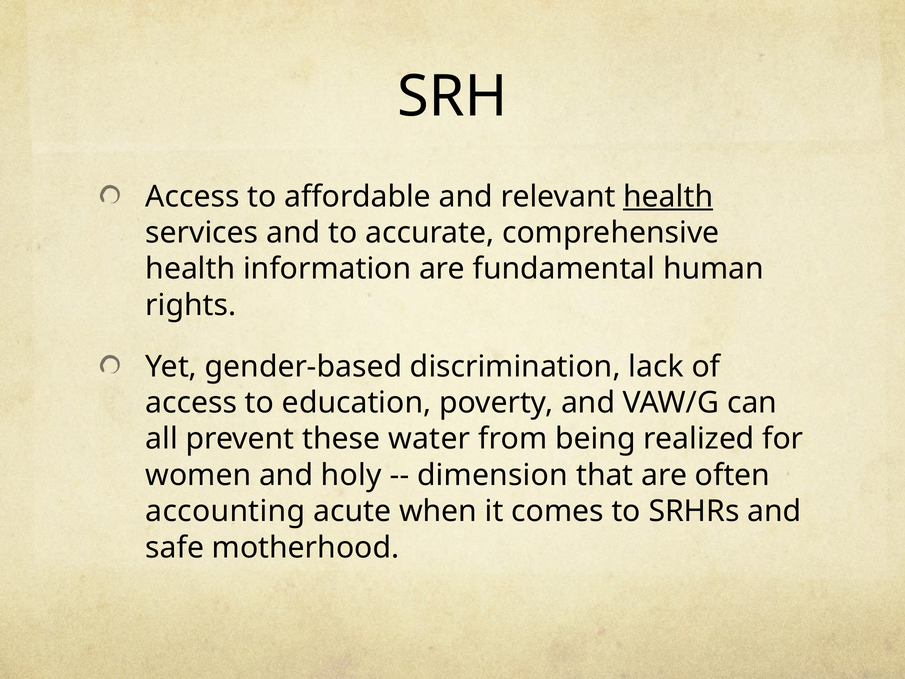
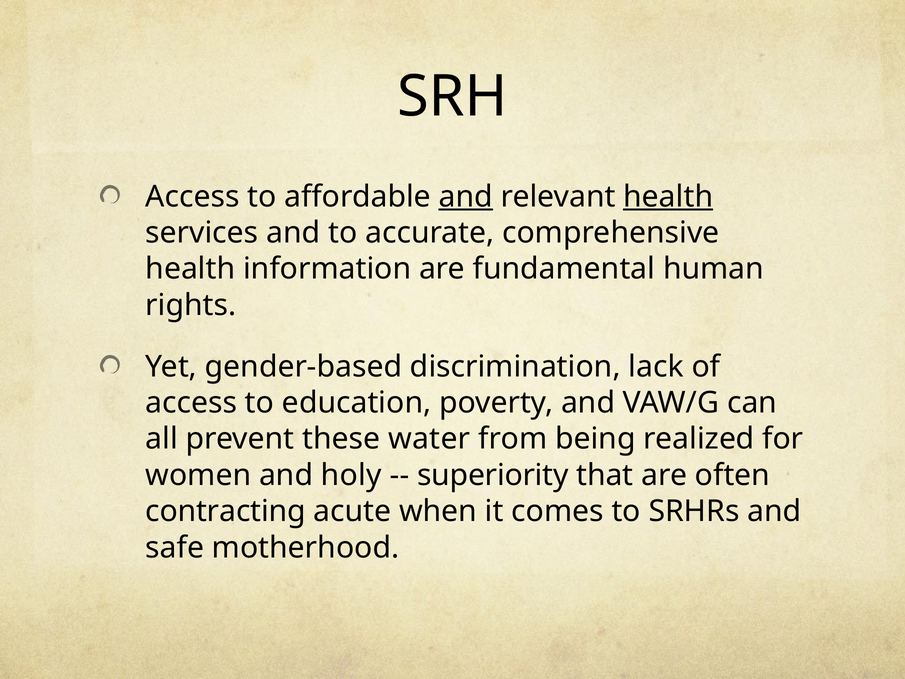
and at (466, 196) underline: none -> present
dimension: dimension -> superiority
accounting: accounting -> contracting
